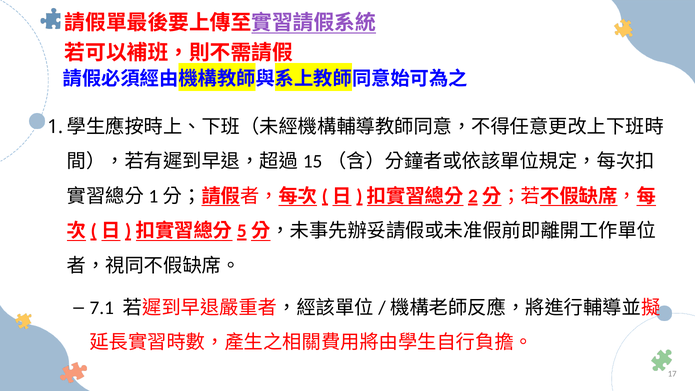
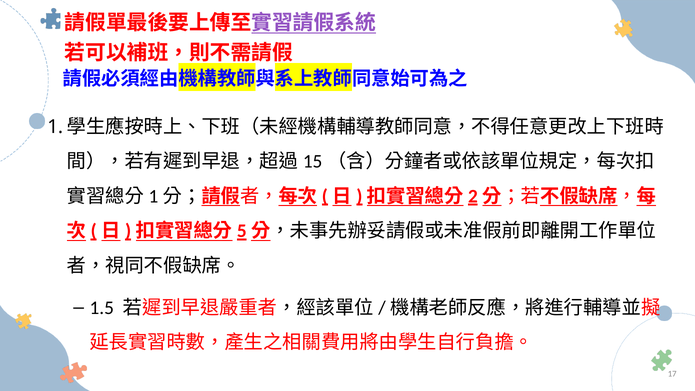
7.1: 7.1 -> 1.5
